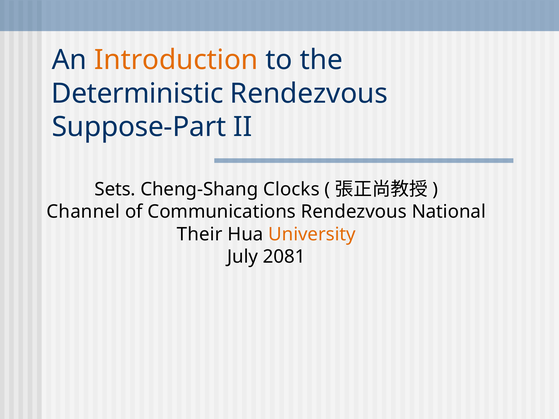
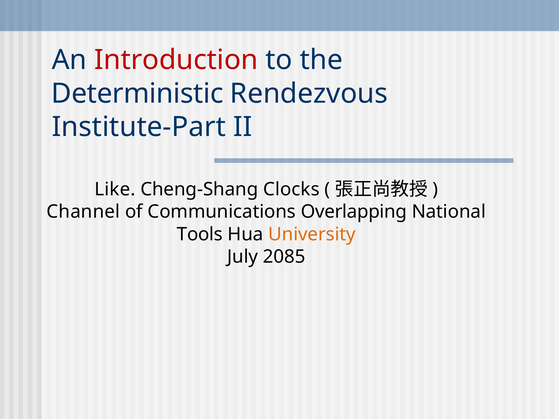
Introduction colour: orange -> red
Suppose-Part: Suppose-Part -> Institute-Part
Sets: Sets -> Like
Communications Rendezvous: Rendezvous -> Overlapping
Their: Their -> Tools
2081: 2081 -> 2085
